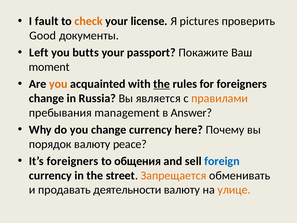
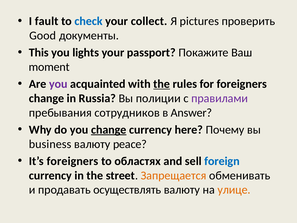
check colour: orange -> blue
license: license -> collect
Left: Left -> This
butts: butts -> lights
you at (58, 84) colour: orange -> purple
является: является -> полиции
правилами colour: orange -> purple
management: management -> сотрудников
change at (109, 130) underline: none -> present
порядок: порядок -> business
общения: общения -> областях
деятельности: деятельности -> осуществлять
